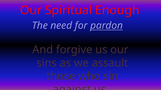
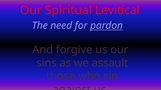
Enough: Enough -> Levitical
